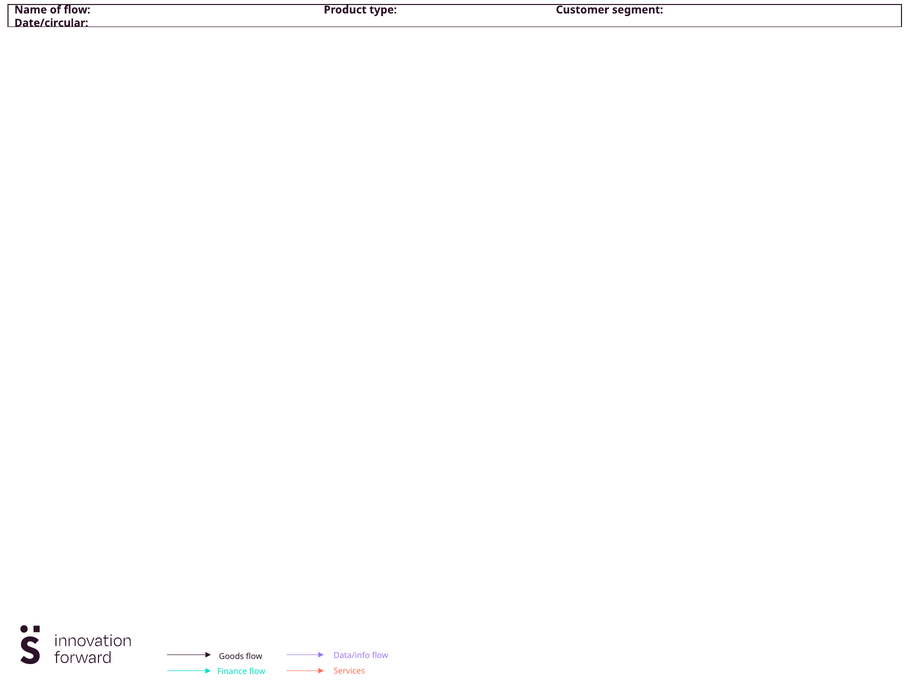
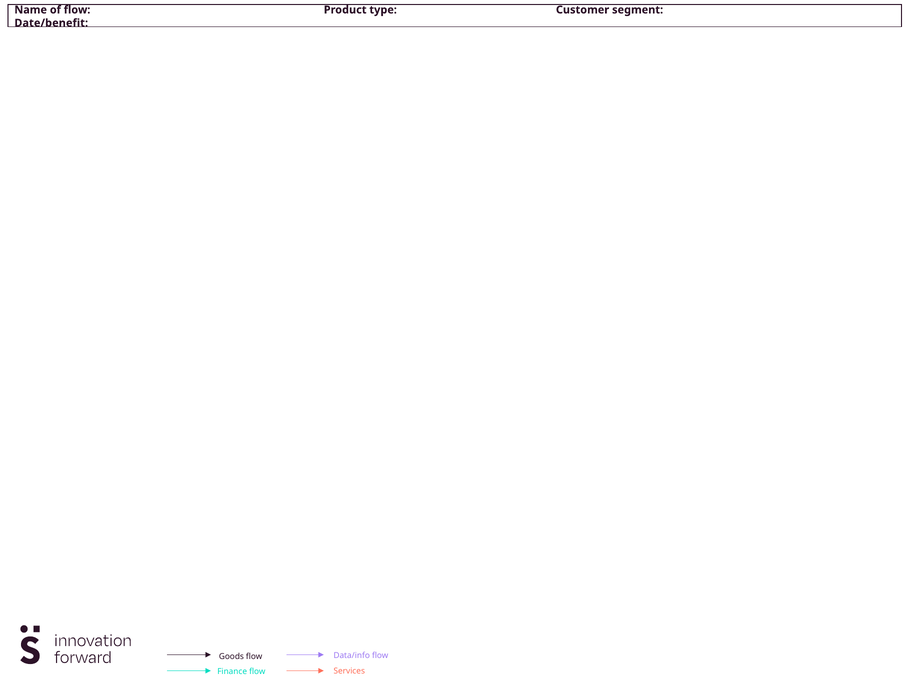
Date/circular: Date/circular -> Date/benefit
